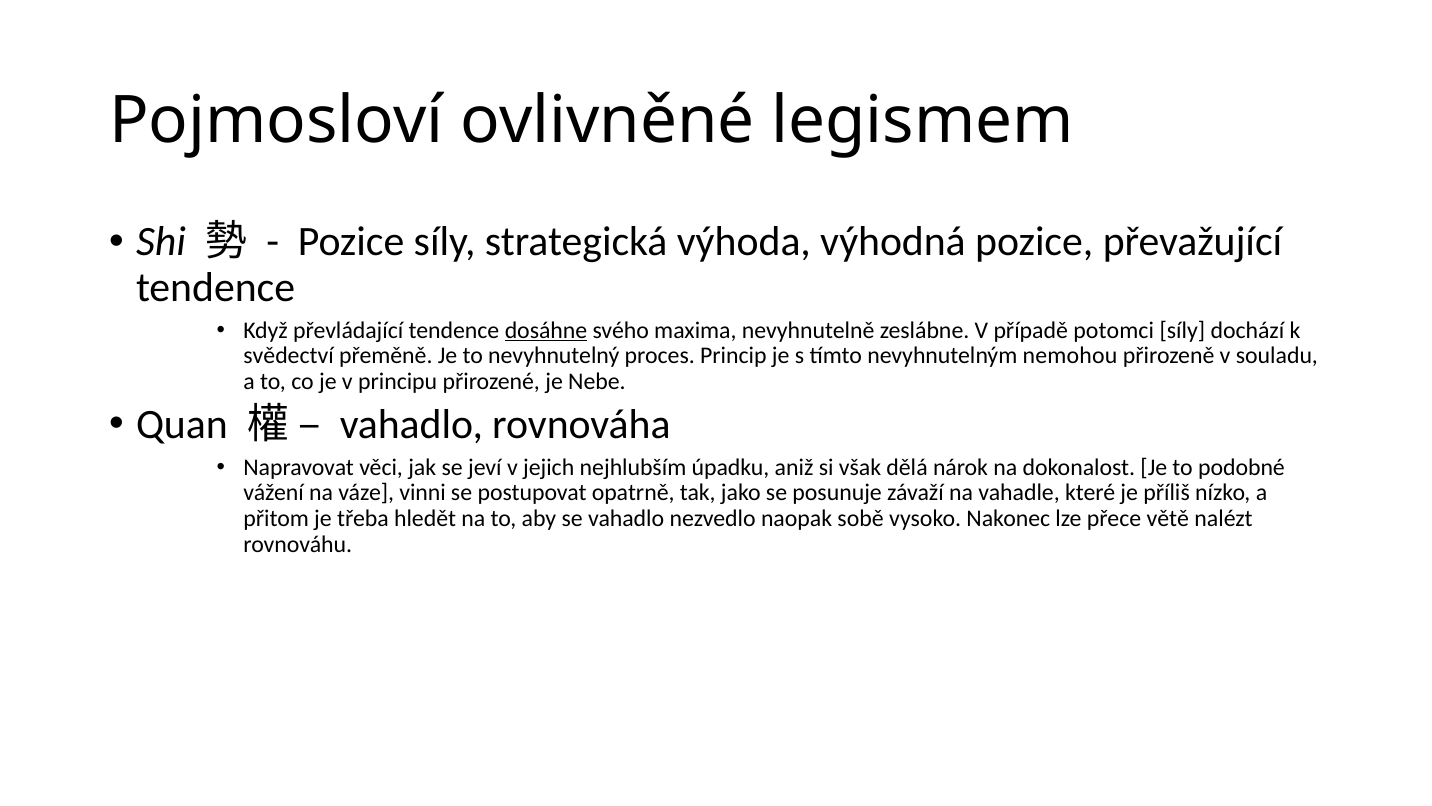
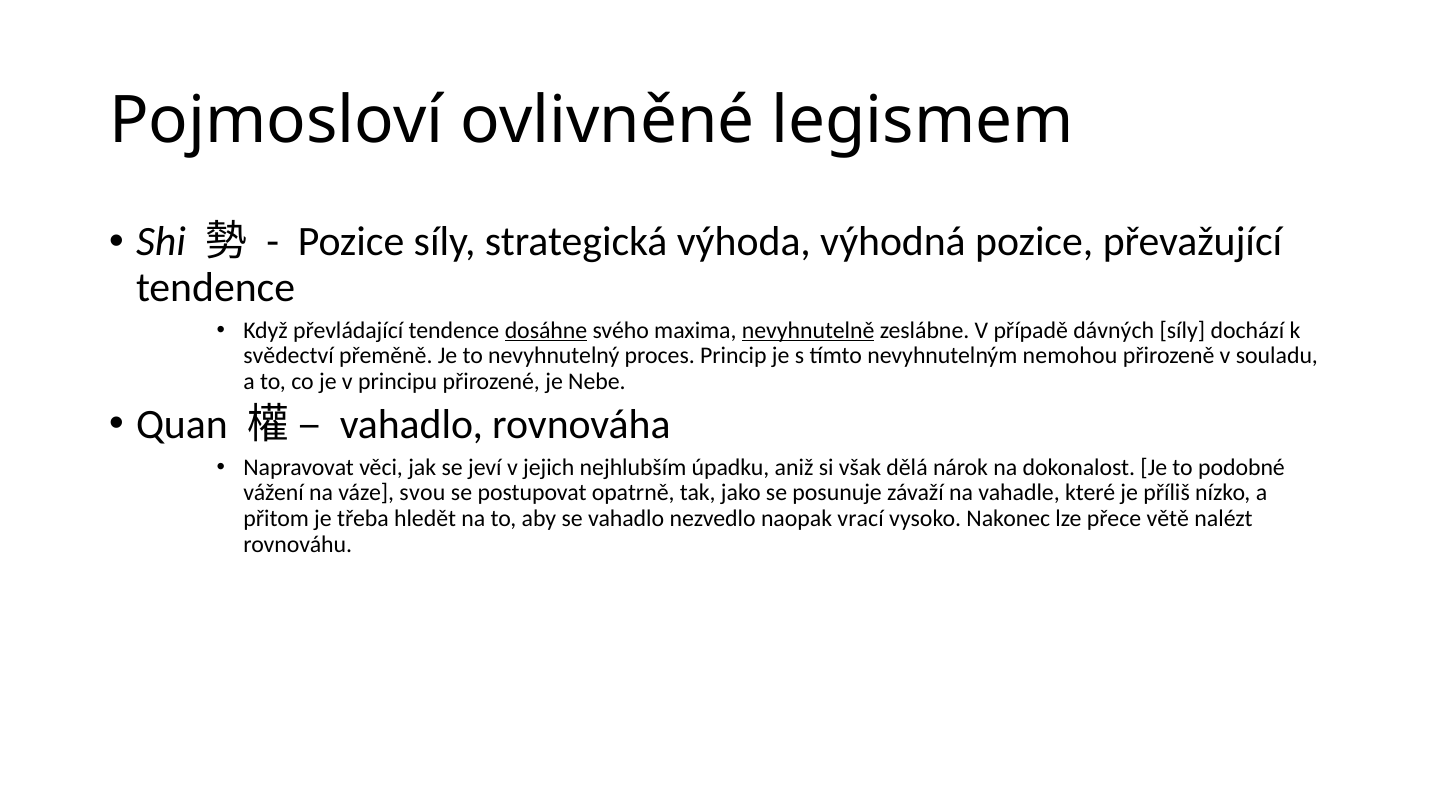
nevyhnutelně underline: none -> present
potomci: potomci -> dávných
vinni: vinni -> svou
sobě: sobě -> vrací
